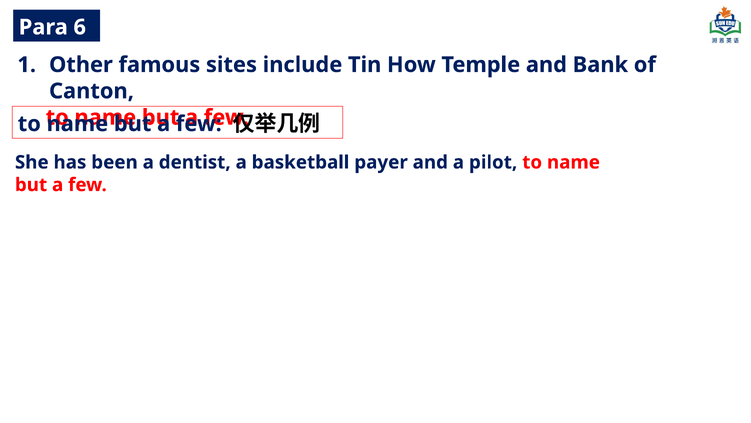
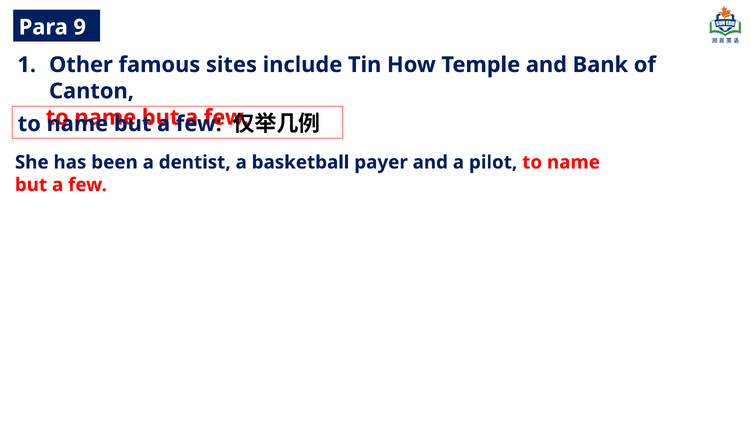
6: 6 -> 9
